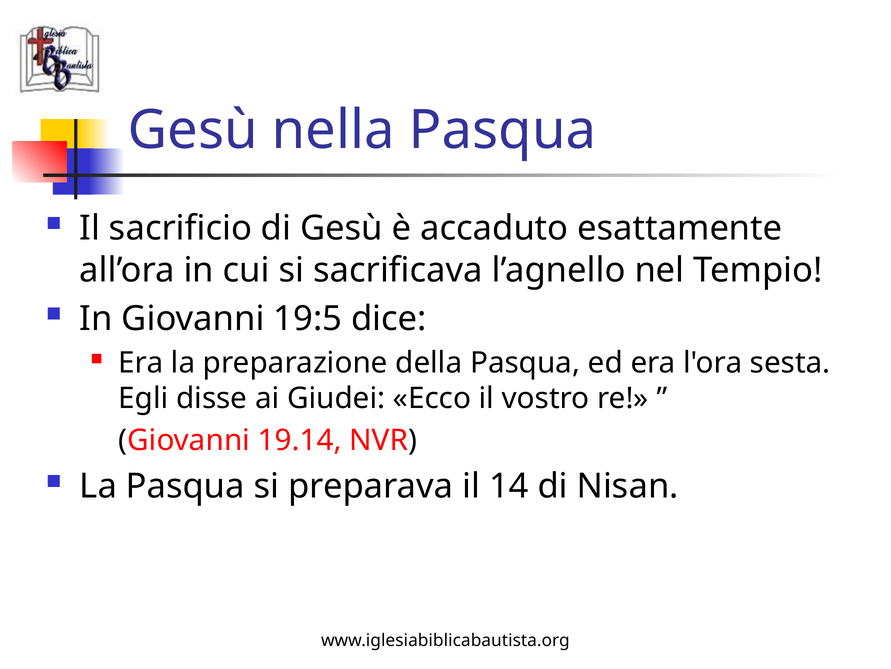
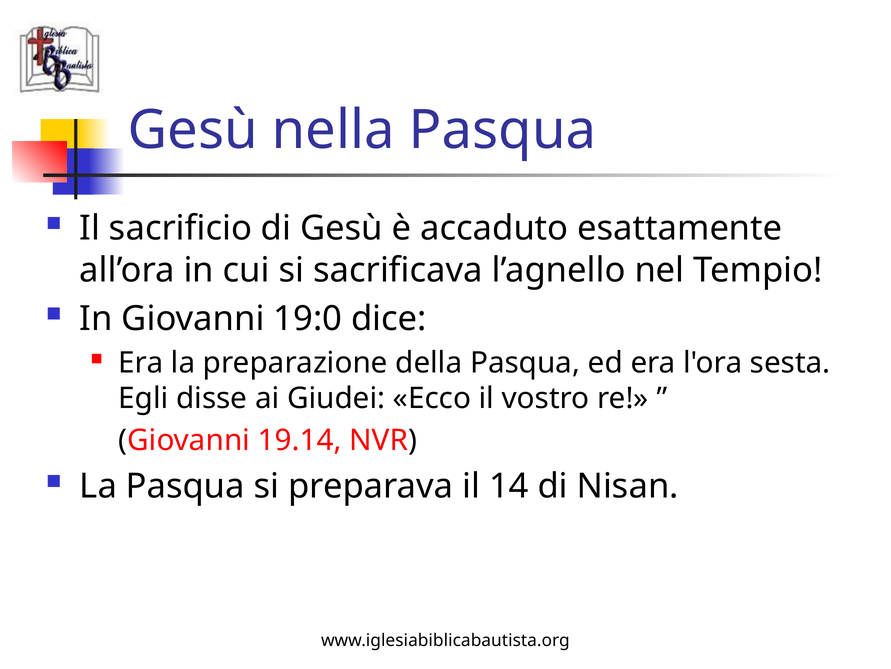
19:5: 19:5 -> 19:0
